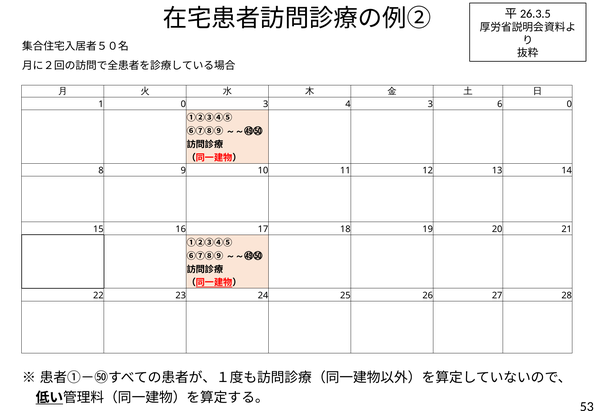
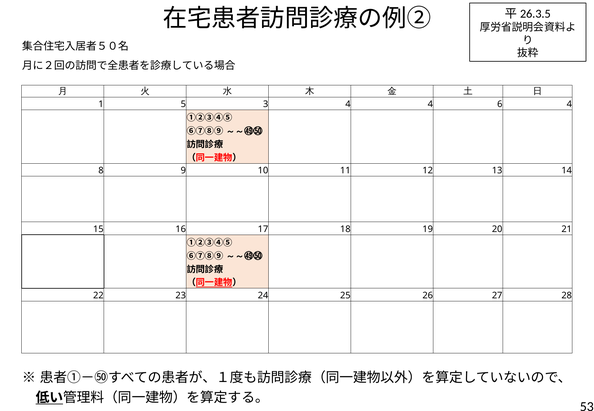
1 0: 0 -> 5
4 3: 3 -> 4
6 0: 0 -> 4
